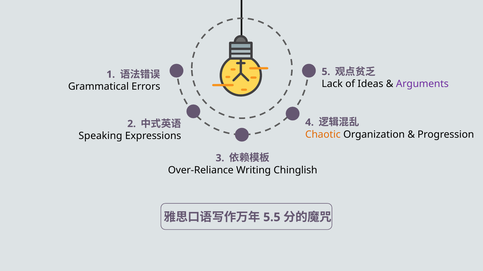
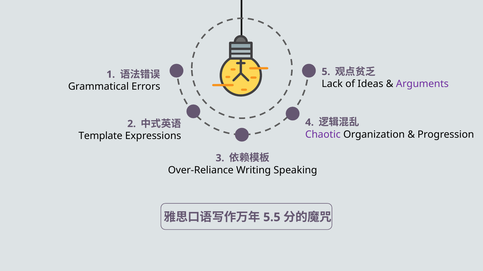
Chaotic colour: orange -> purple
Speaking: Speaking -> Template
Chinglish: Chinglish -> Speaking
